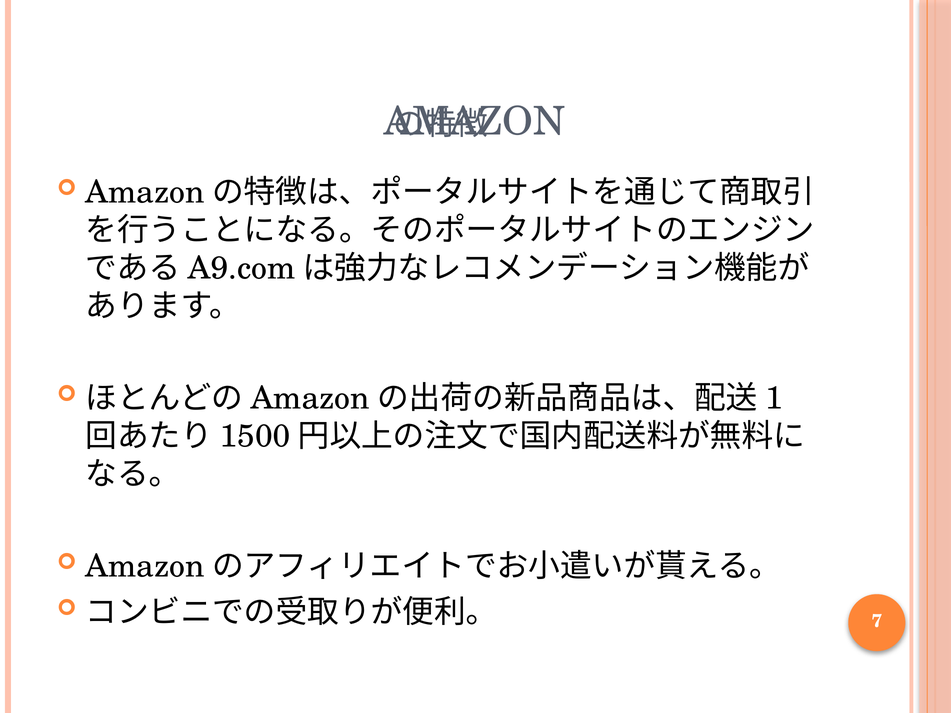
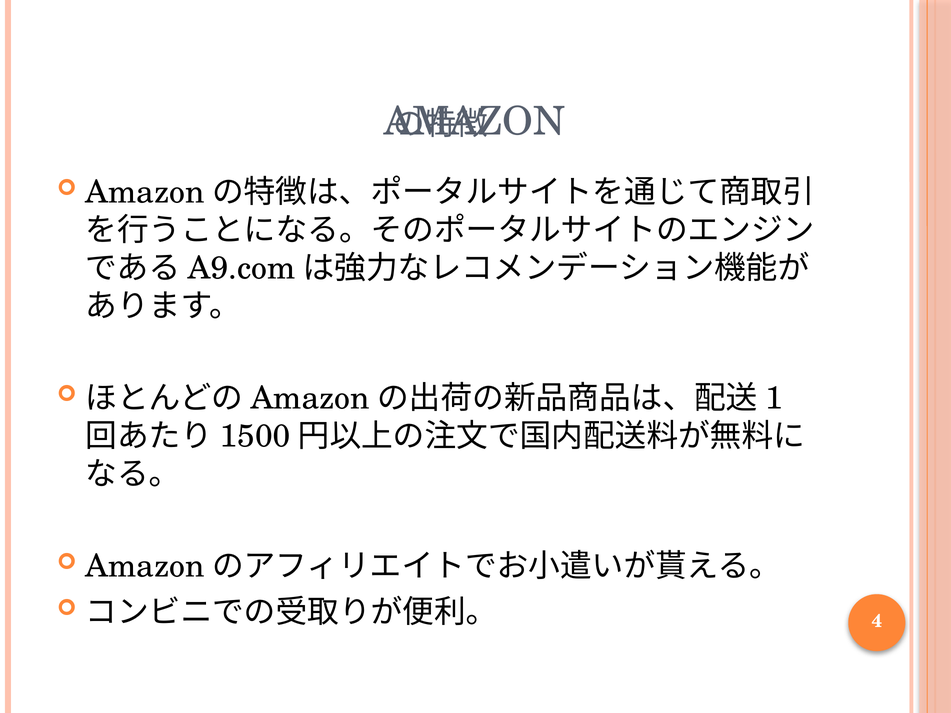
7: 7 -> 4
